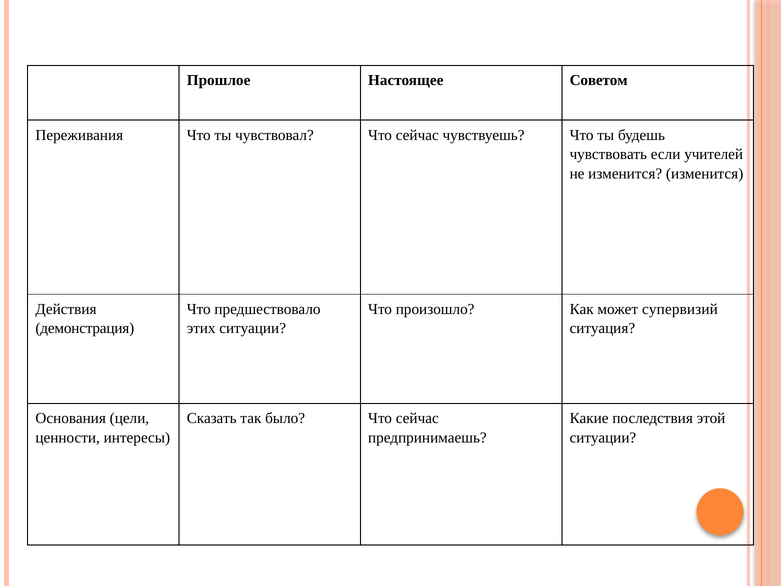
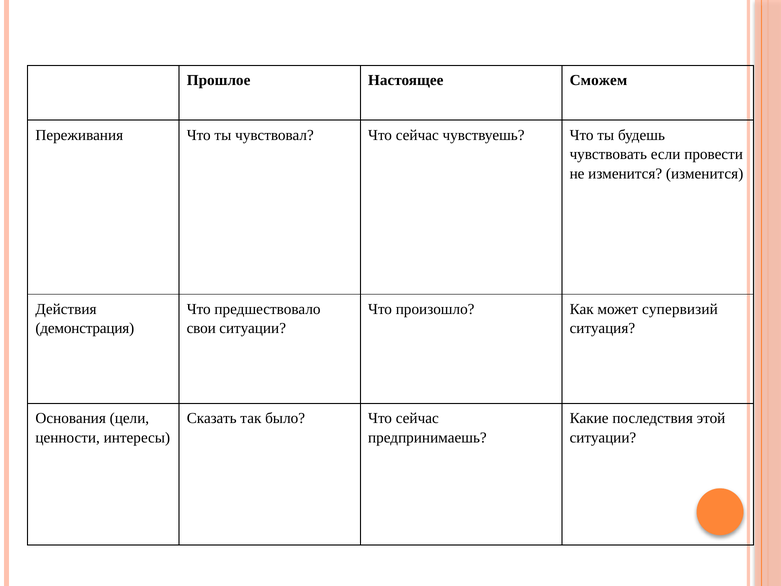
Советом: Советом -> Сможем
учителей: учителей -> провести
этих: этих -> свои
